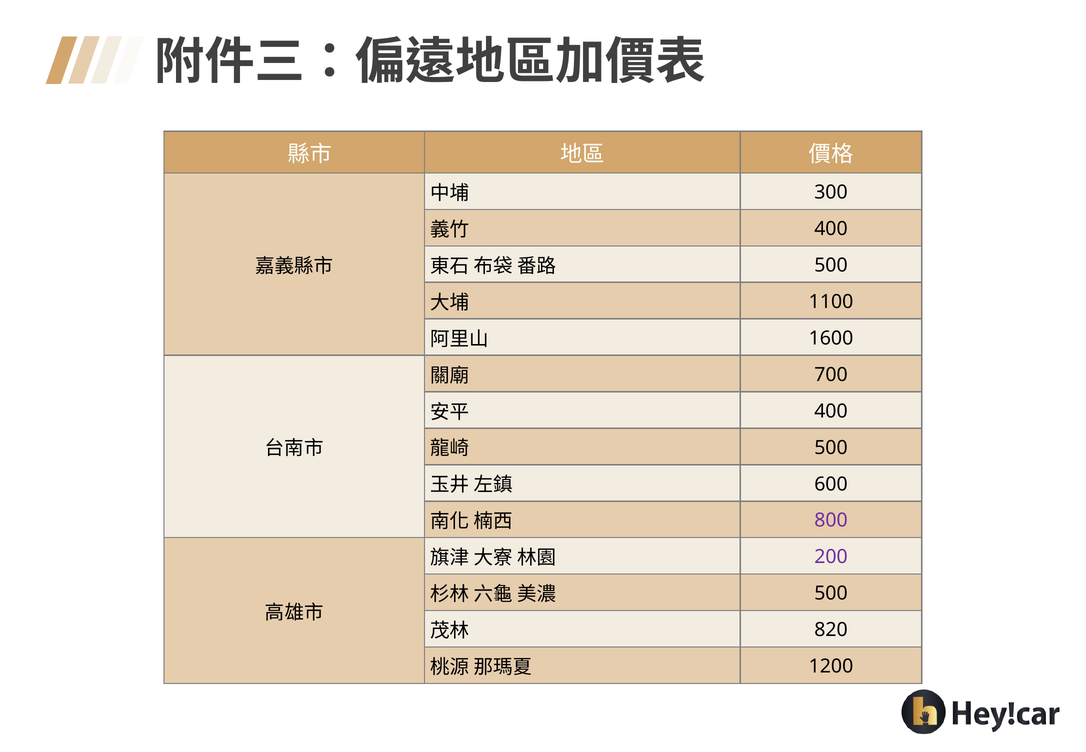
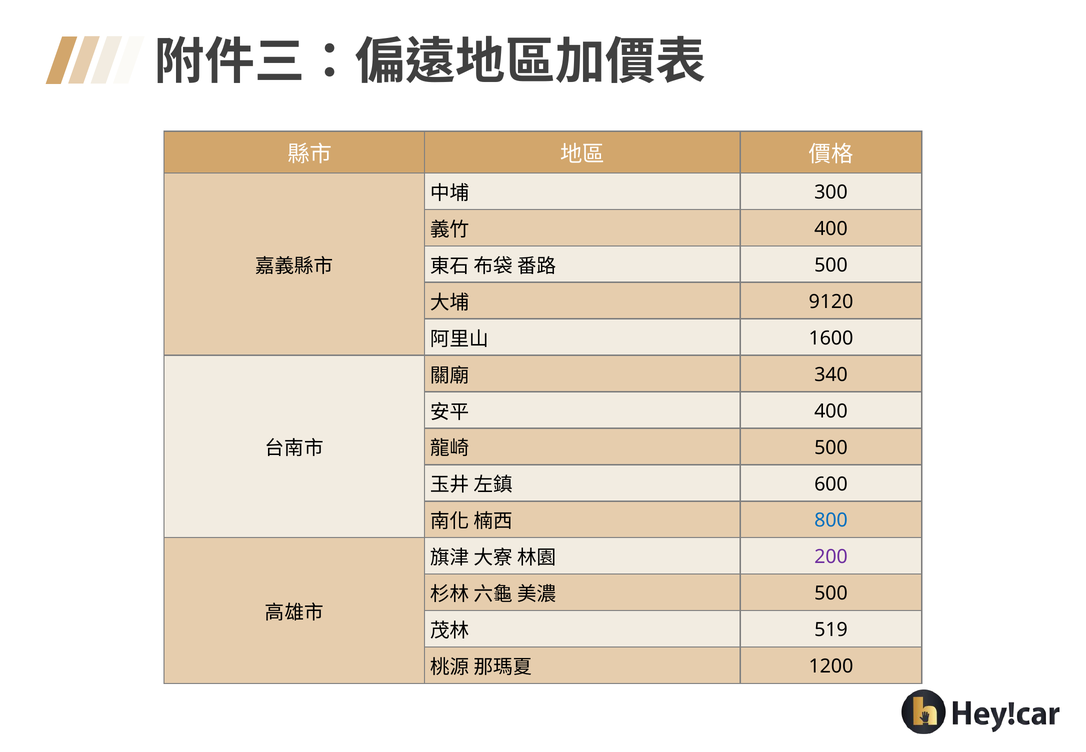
1100: 1100 -> 9120
700: 700 -> 340
800 colour: purple -> blue
820: 820 -> 519
